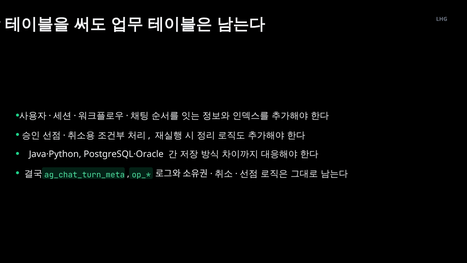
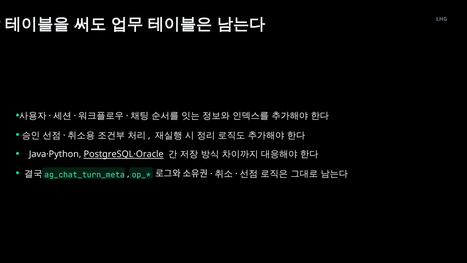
PostgreSQL·Oracle underline: none -> present
